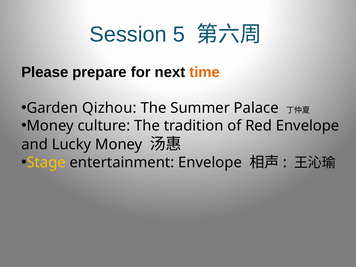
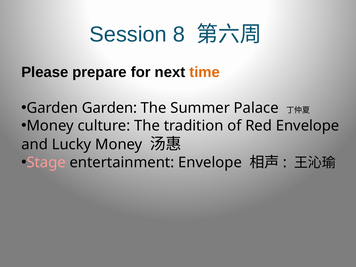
5: 5 -> 8
Garden Qizhou: Qizhou -> Garden
Stage colour: yellow -> pink
